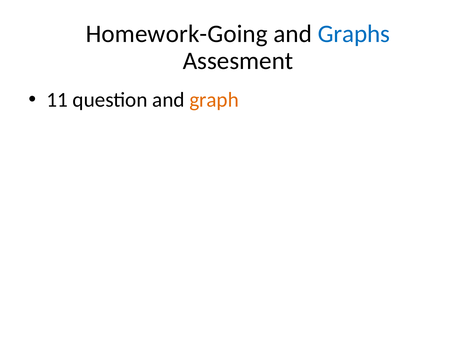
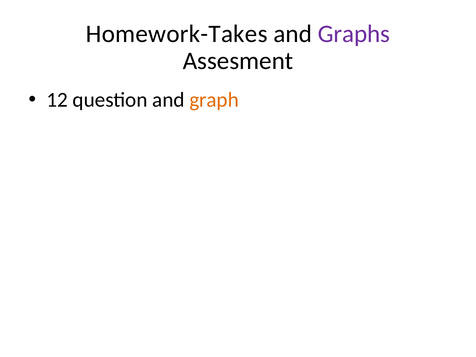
Homework-Going: Homework-Going -> Homework-Takes
Graphs colour: blue -> purple
11: 11 -> 12
